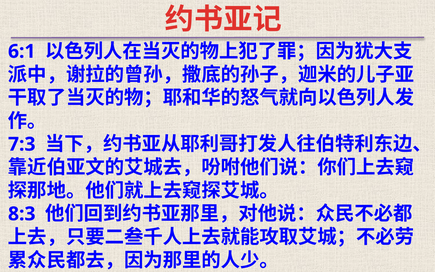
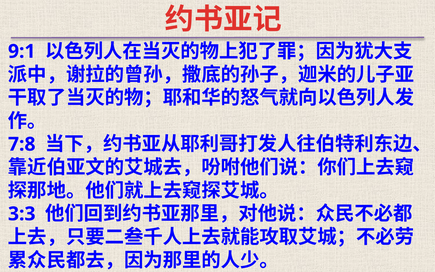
6:1: 6:1 -> 9:1
7:3: 7:3 -> 7:8
8:3: 8:3 -> 3:3
